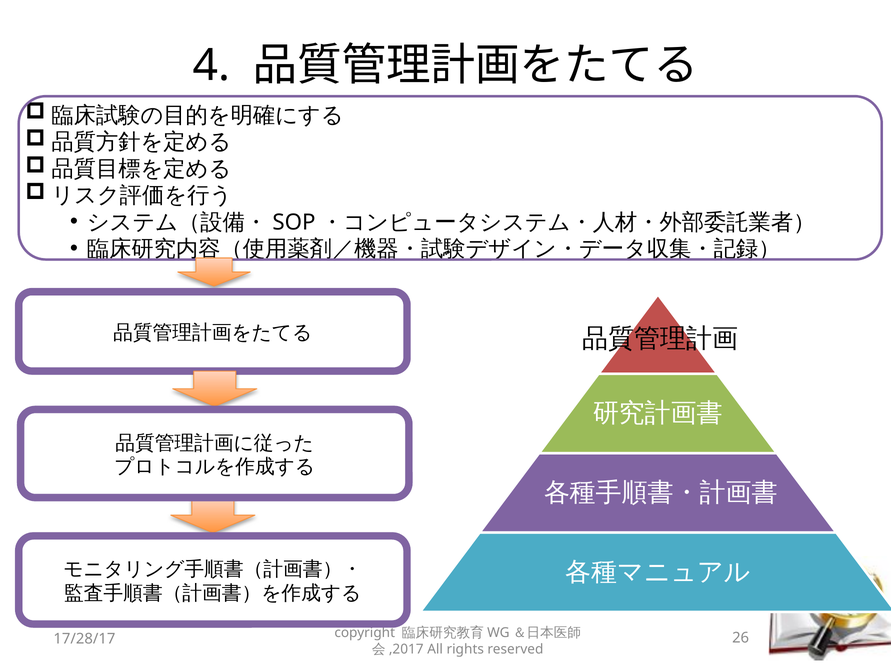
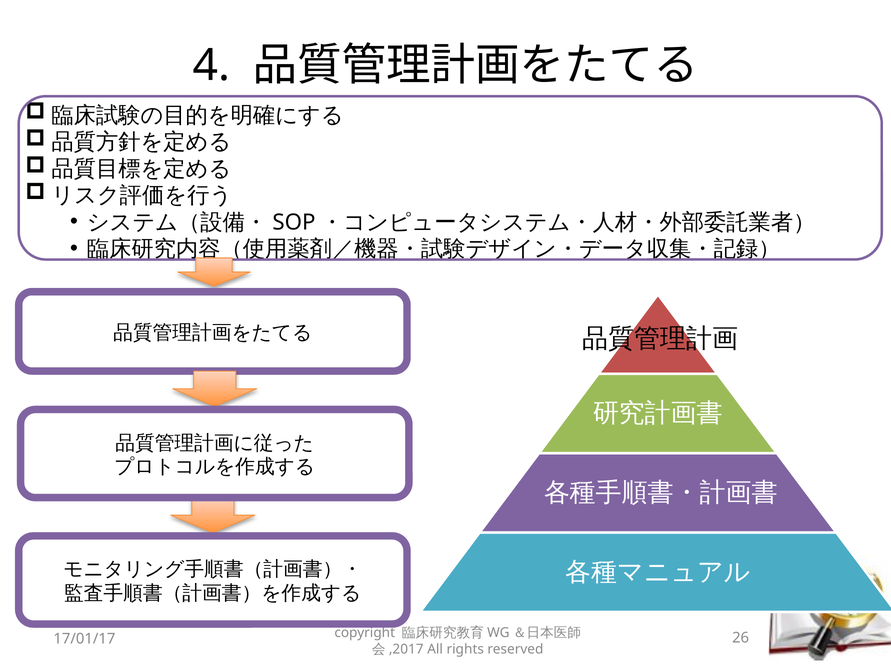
17/28/17: 17/28/17 -> 17/01/17
